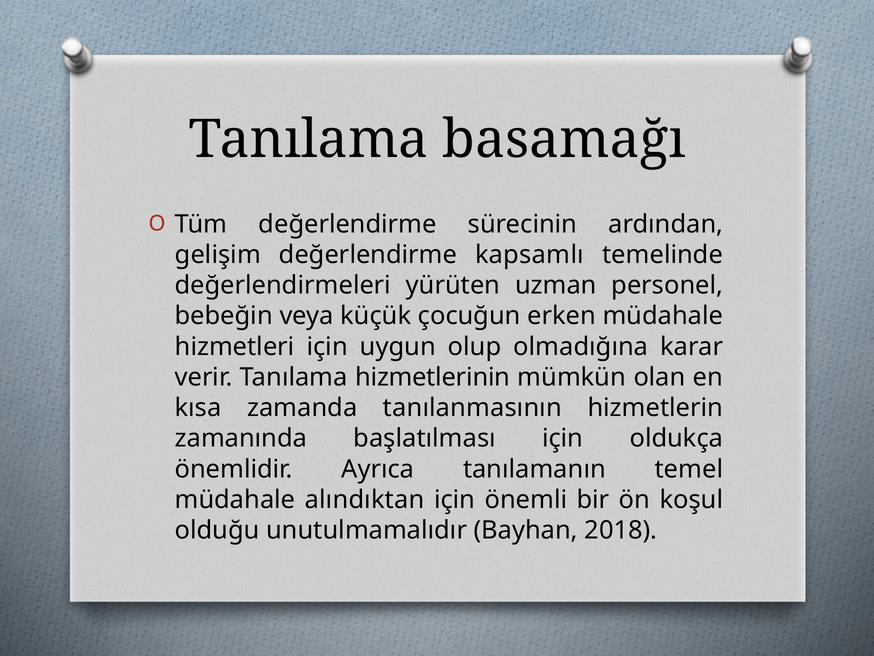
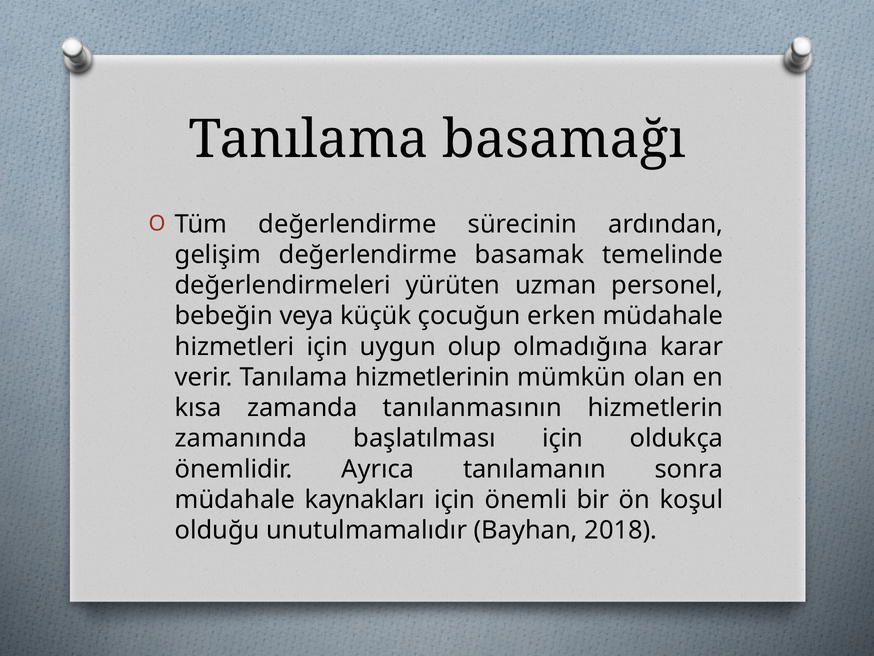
kapsamlı: kapsamlı -> basamak
temel: temel -> sonra
alındıktan: alındıktan -> kaynakları
